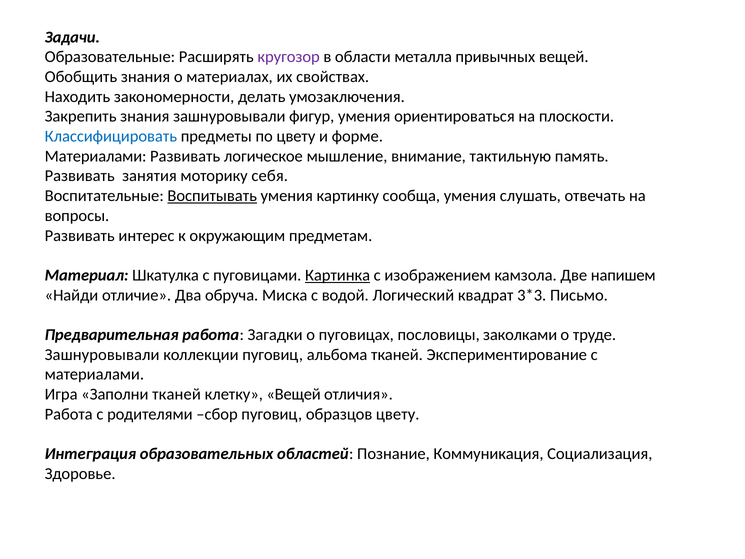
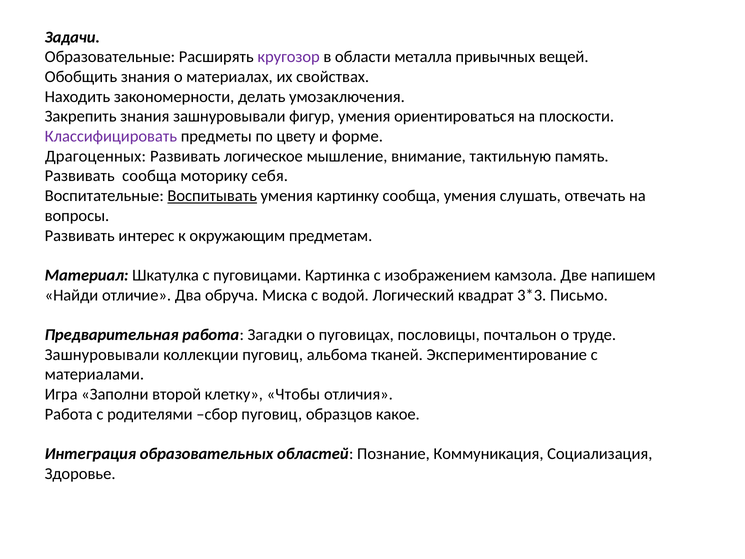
Классифицировать colour: blue -> purple
Материалами at (96, 156): Материалами -> Драгоценных
Развивать занятия: занятия -> сообща
Картинка underline: present -> none
заколками: заколками -> почтальон
Заполни тканей: тканей -> второй
клетку Вещей: Вещей -> Чтобы
образцов цвету: цвету -> какое
